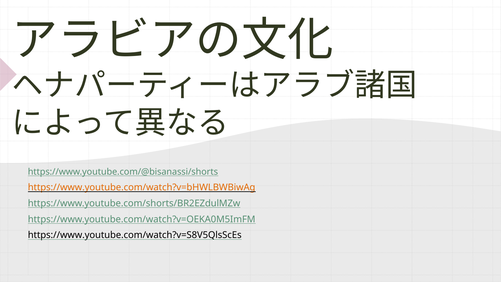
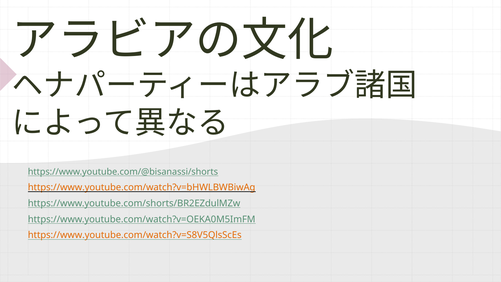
https://www.youtube.com/watch?v=S8V5QlsScEs colour: black -> orange
